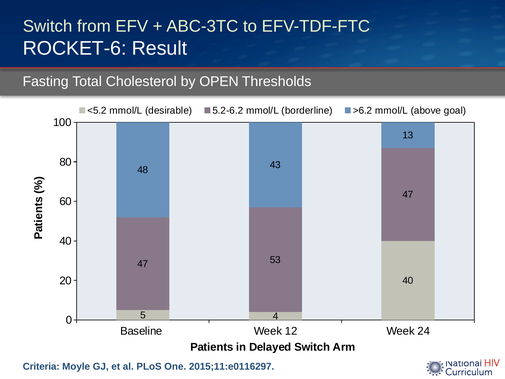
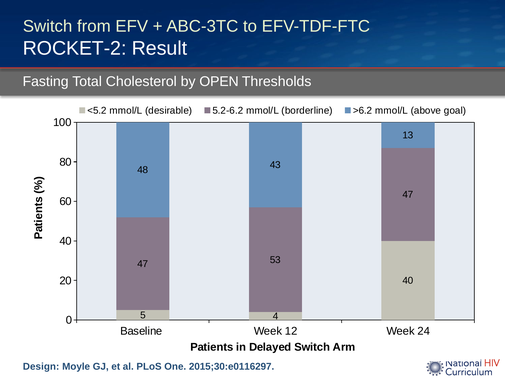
ROCKET-6: ROCKET-6 -> ROCKET-2
Criteria: Criteria -> Design
2015;11:e0116297: 2015;11:e0116297 -> 2015;30:e0116297
